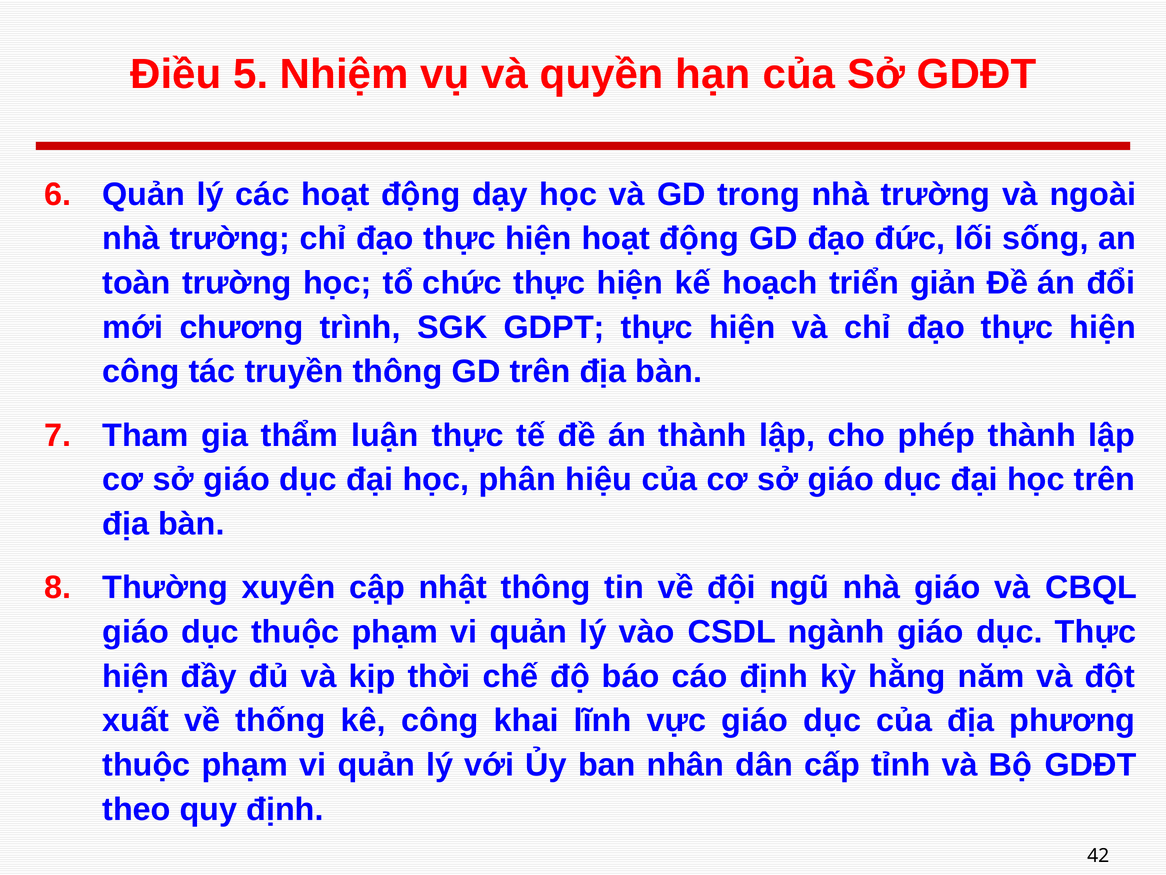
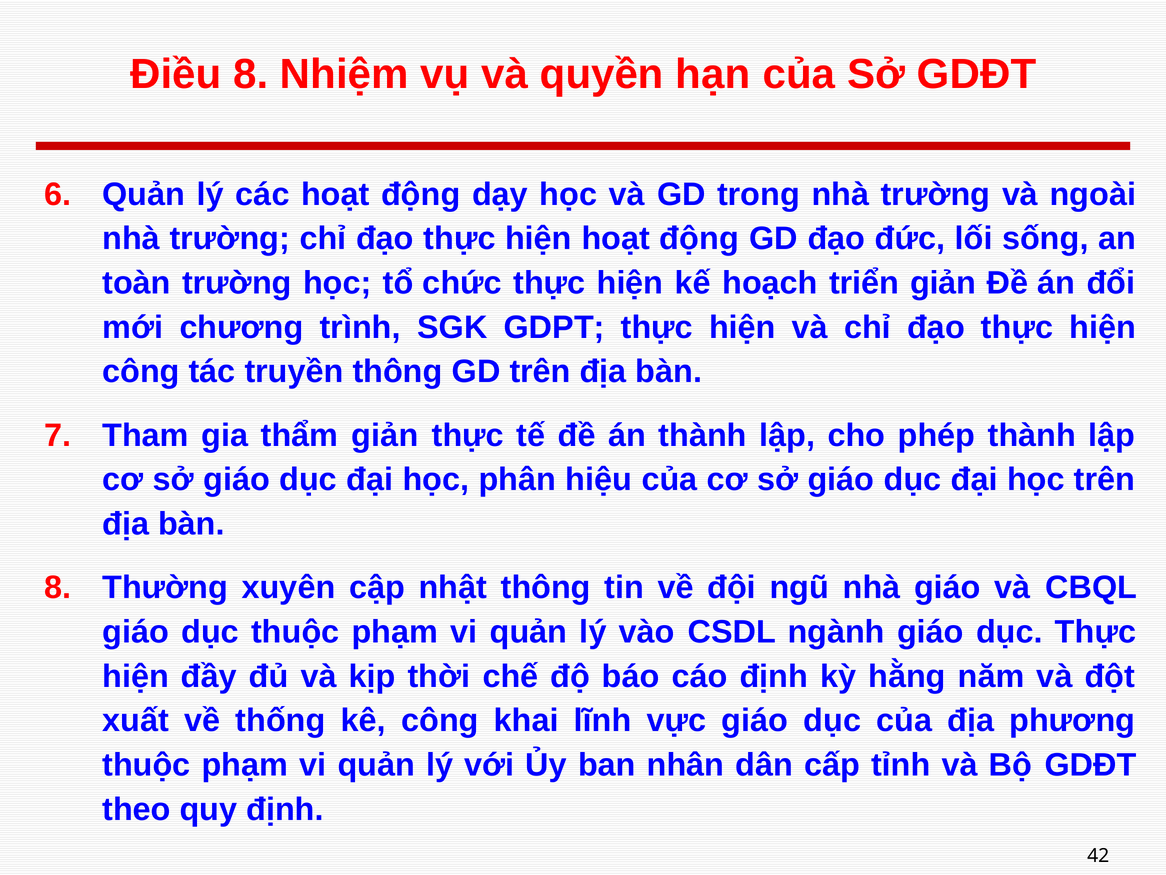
Điều 5: 5 -> 8
thẩm luận: luận -> giản
